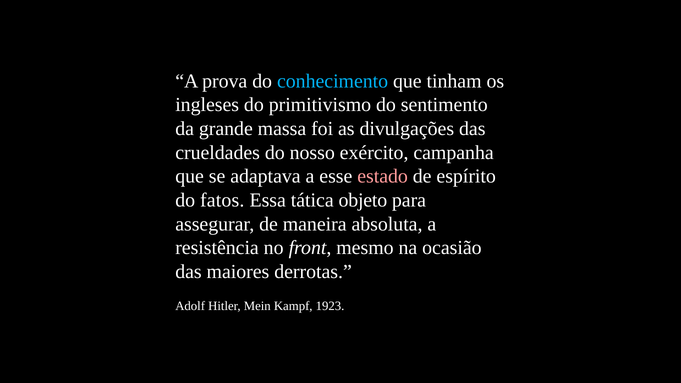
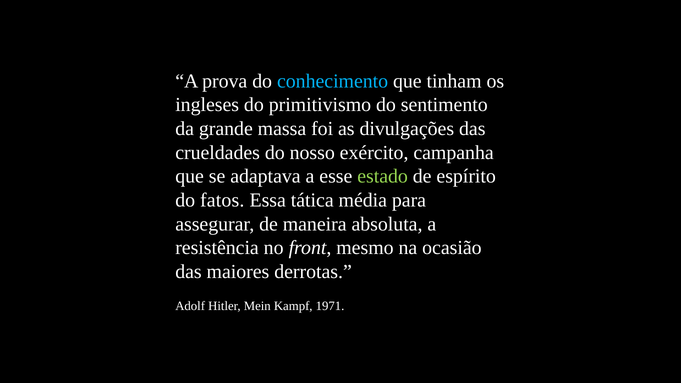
estado colour: pink -> light green
objeto: objeto -> média
1923: 1923 -> 1971
